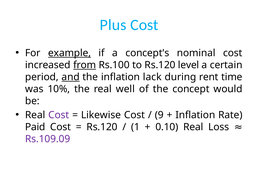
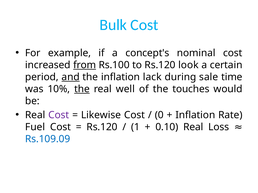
Plus: Plus -> Bulk
example underline: present -> none
level: level -> look
rent: rent -> sale
the at (82, 89) underline: none -> present
concept: concept -> touches
9: 9 -> 0
Paid: Paid -> Fuel
Rs.109.09 colour: purple -> blue
